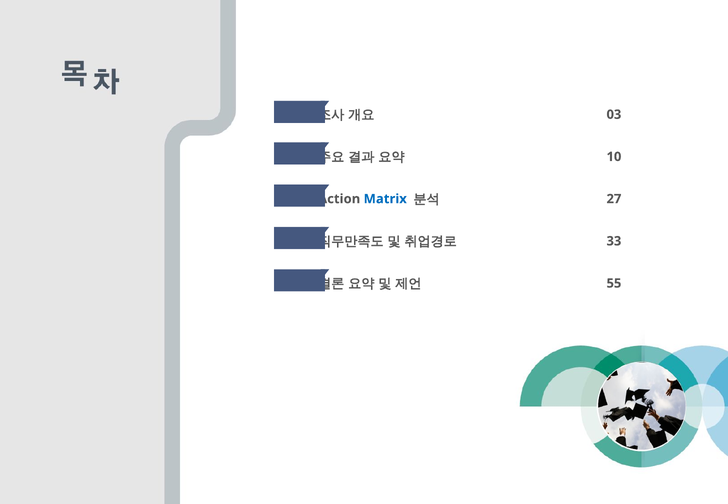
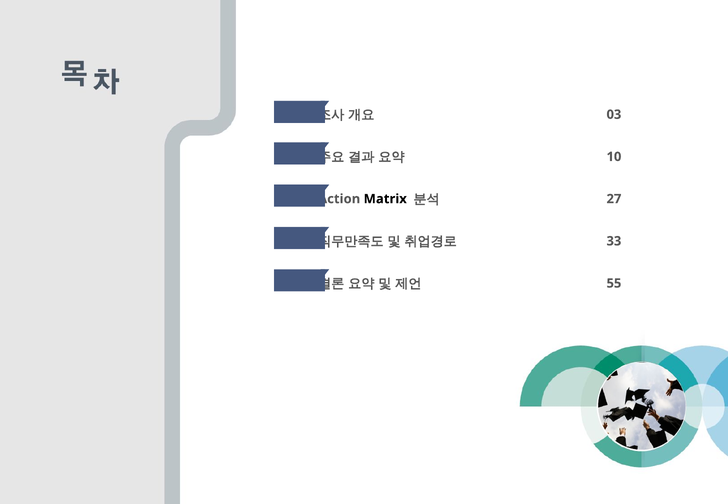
Matrix colour: blue -> black
